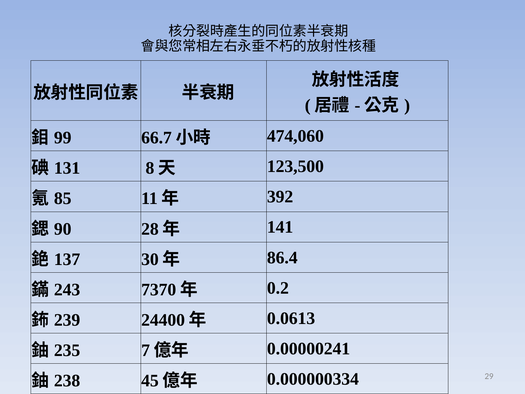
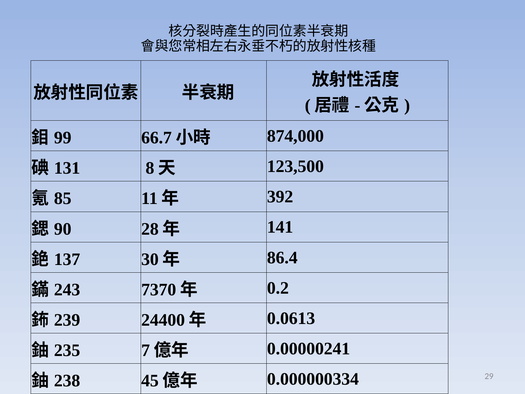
474,060: 474,060 -> 874,000
